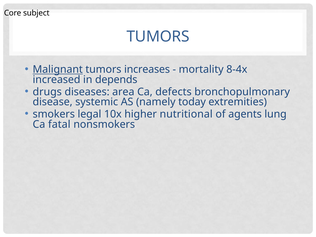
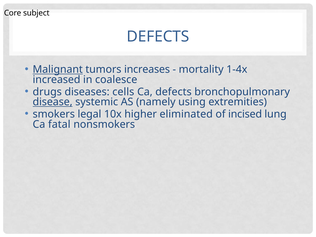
TUMORS at (158, 37): TUMORS -> DEFECTS
8-4x: 8-4x -> 1-4x
depends: depends -> coalesce
area: area -> cells
disease underline: none -> present
today: today -> using
nutritional: nutritional -> eliminated
agents: agents -> incised
